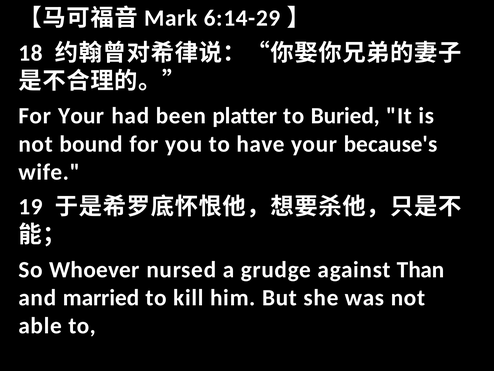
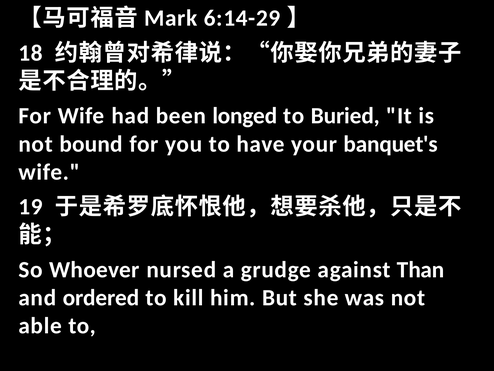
For Your: Your -> Wife
platter: platter -> longed
because's: because's -> banquet's
married: married -> ordered
